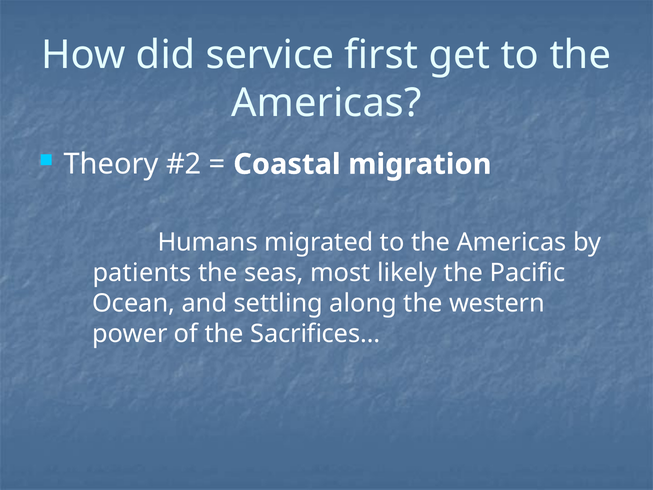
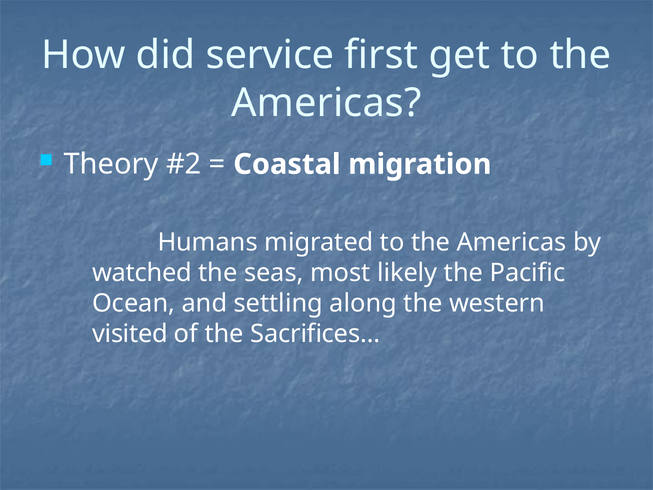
patients: patients -> watched
power: power -> visited
